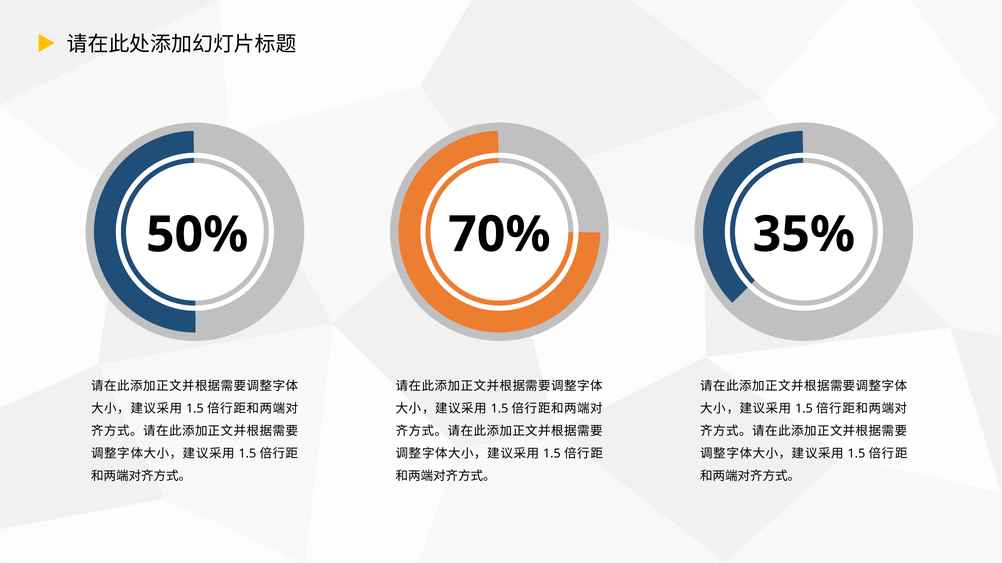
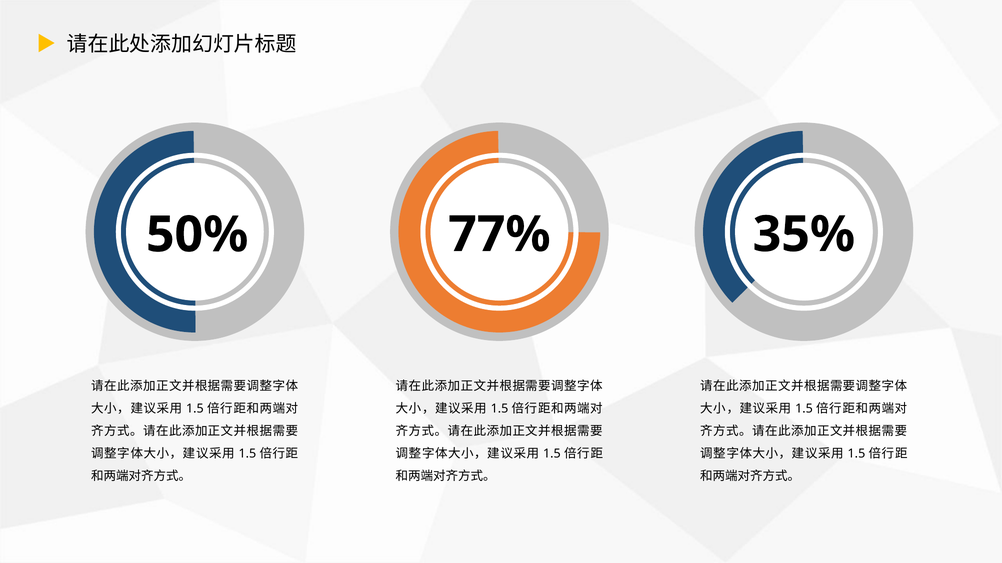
70%: 70% -> 77%
